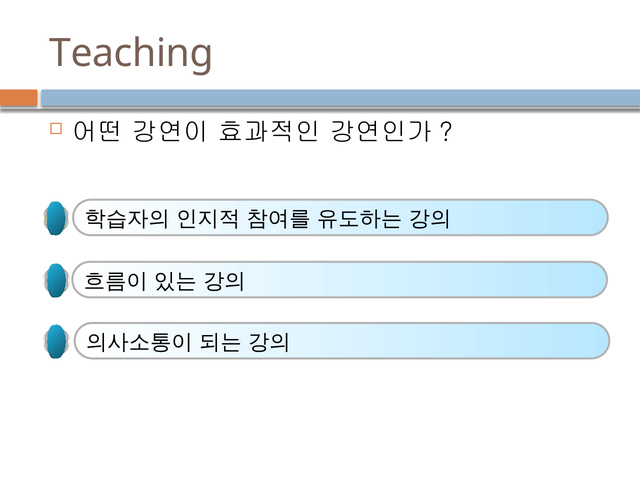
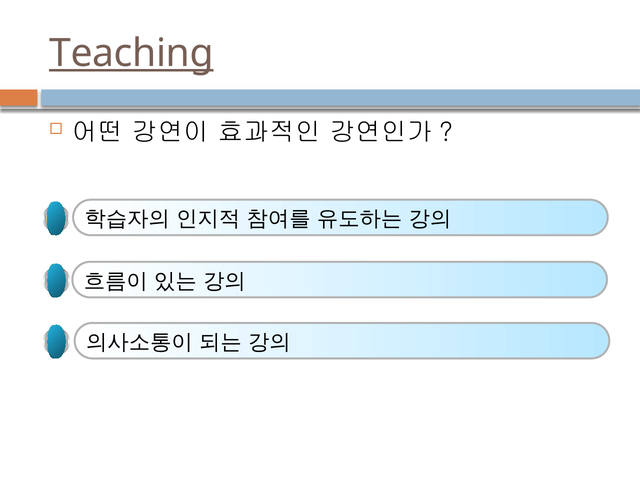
Teaching underline: none -> present
